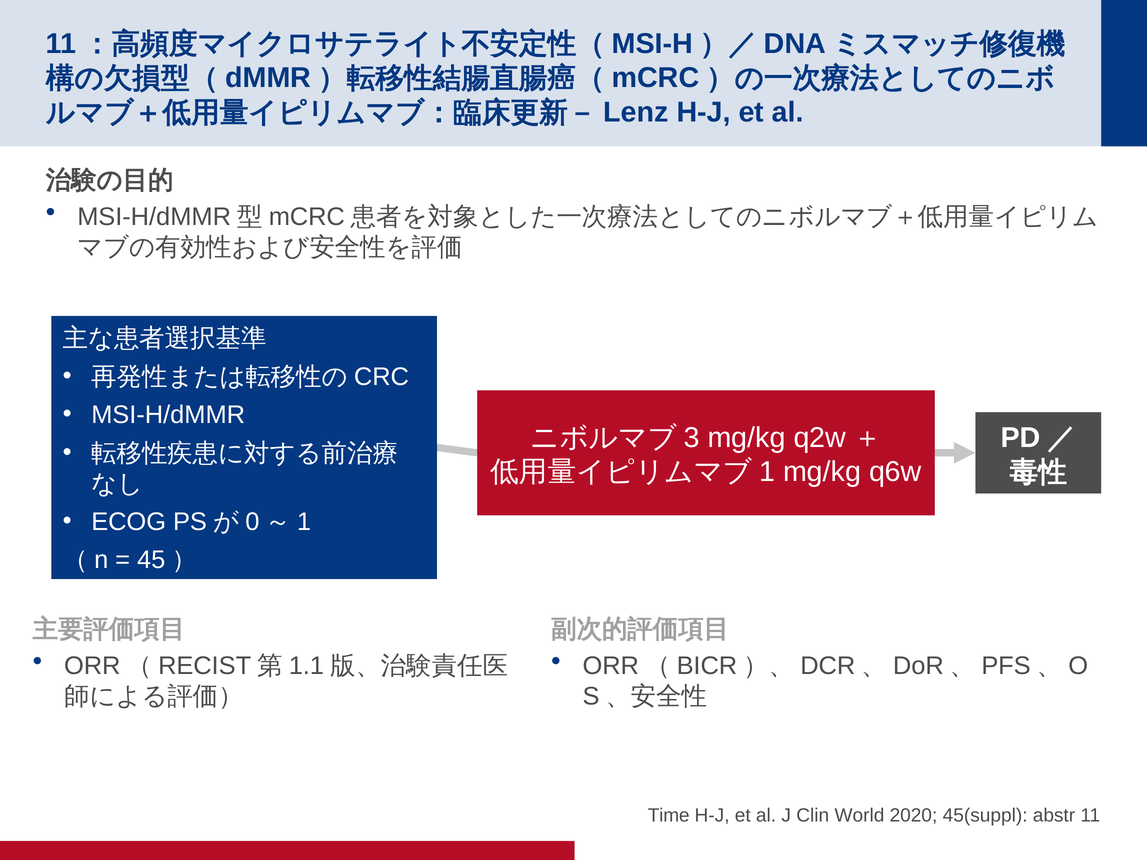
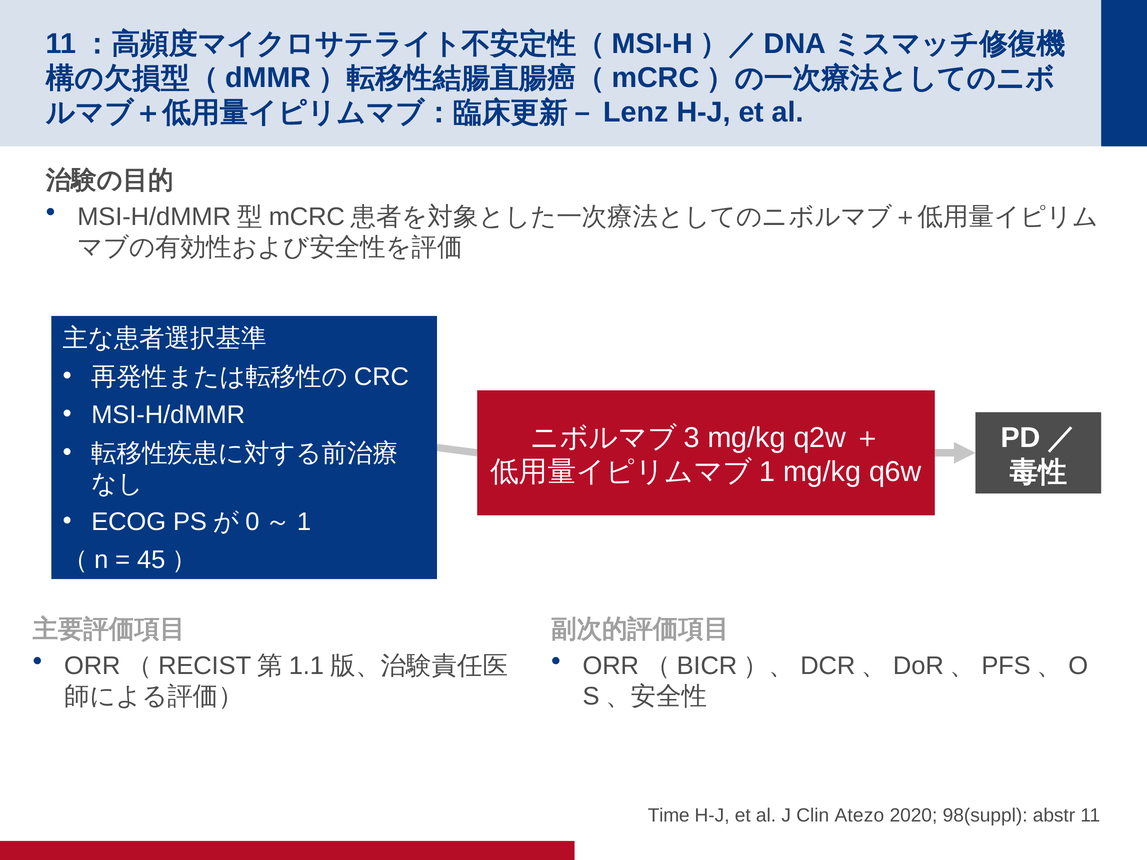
World: World -> Atezo
45(suppl: 45(suppl -> 98(suppl
